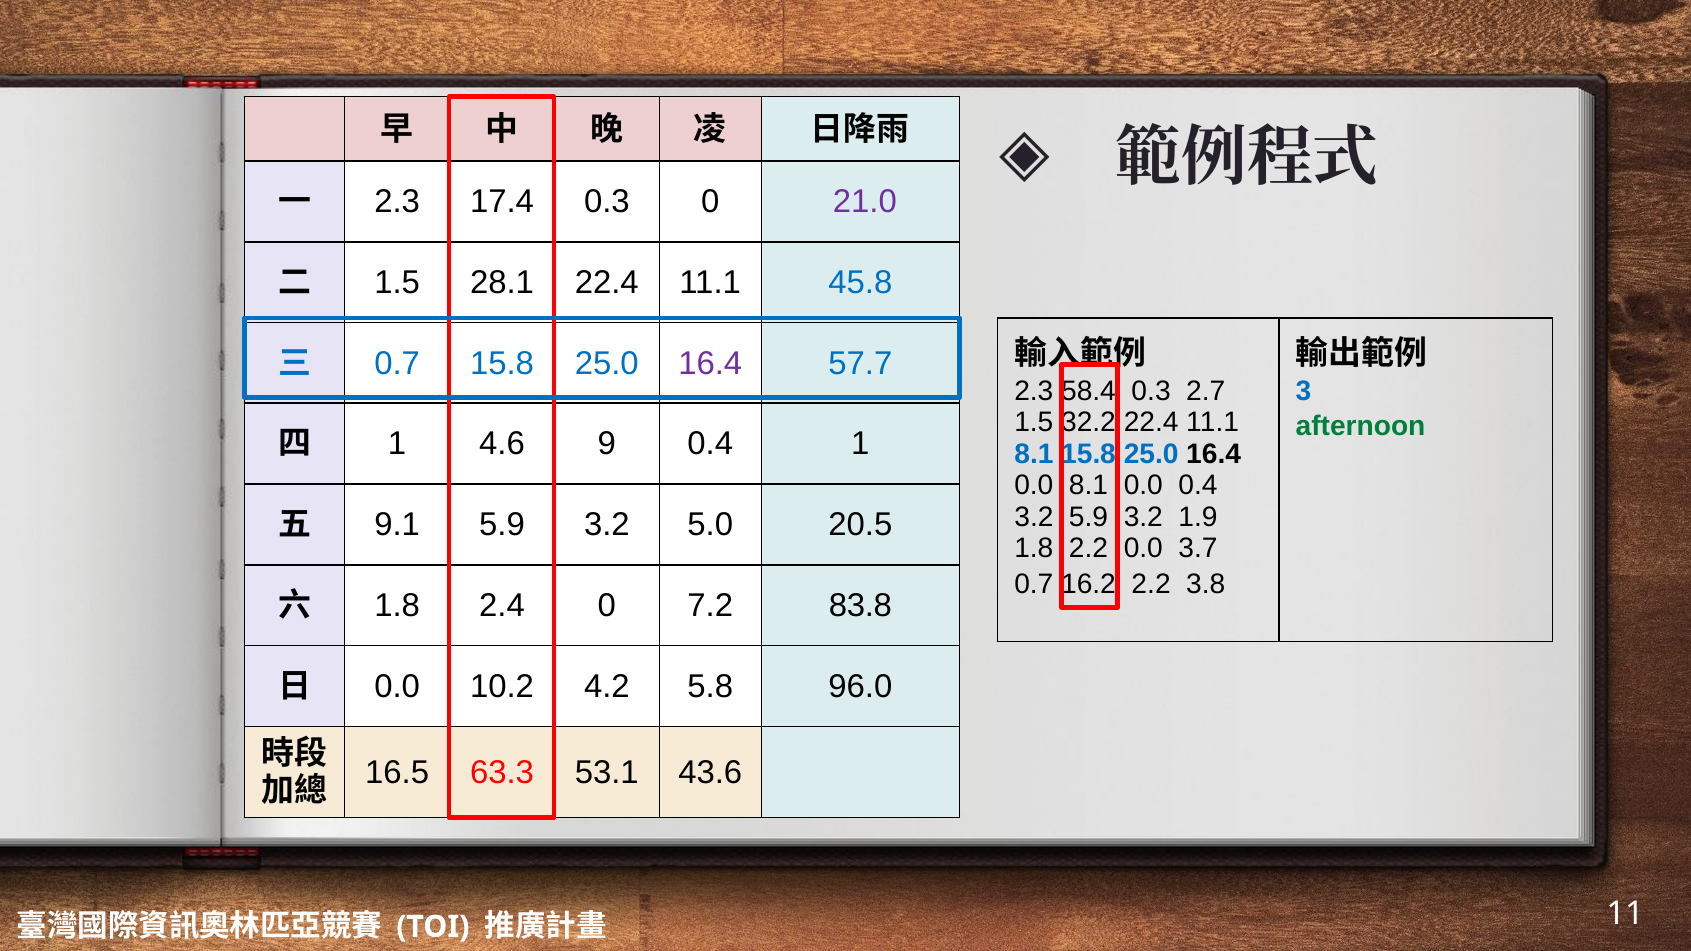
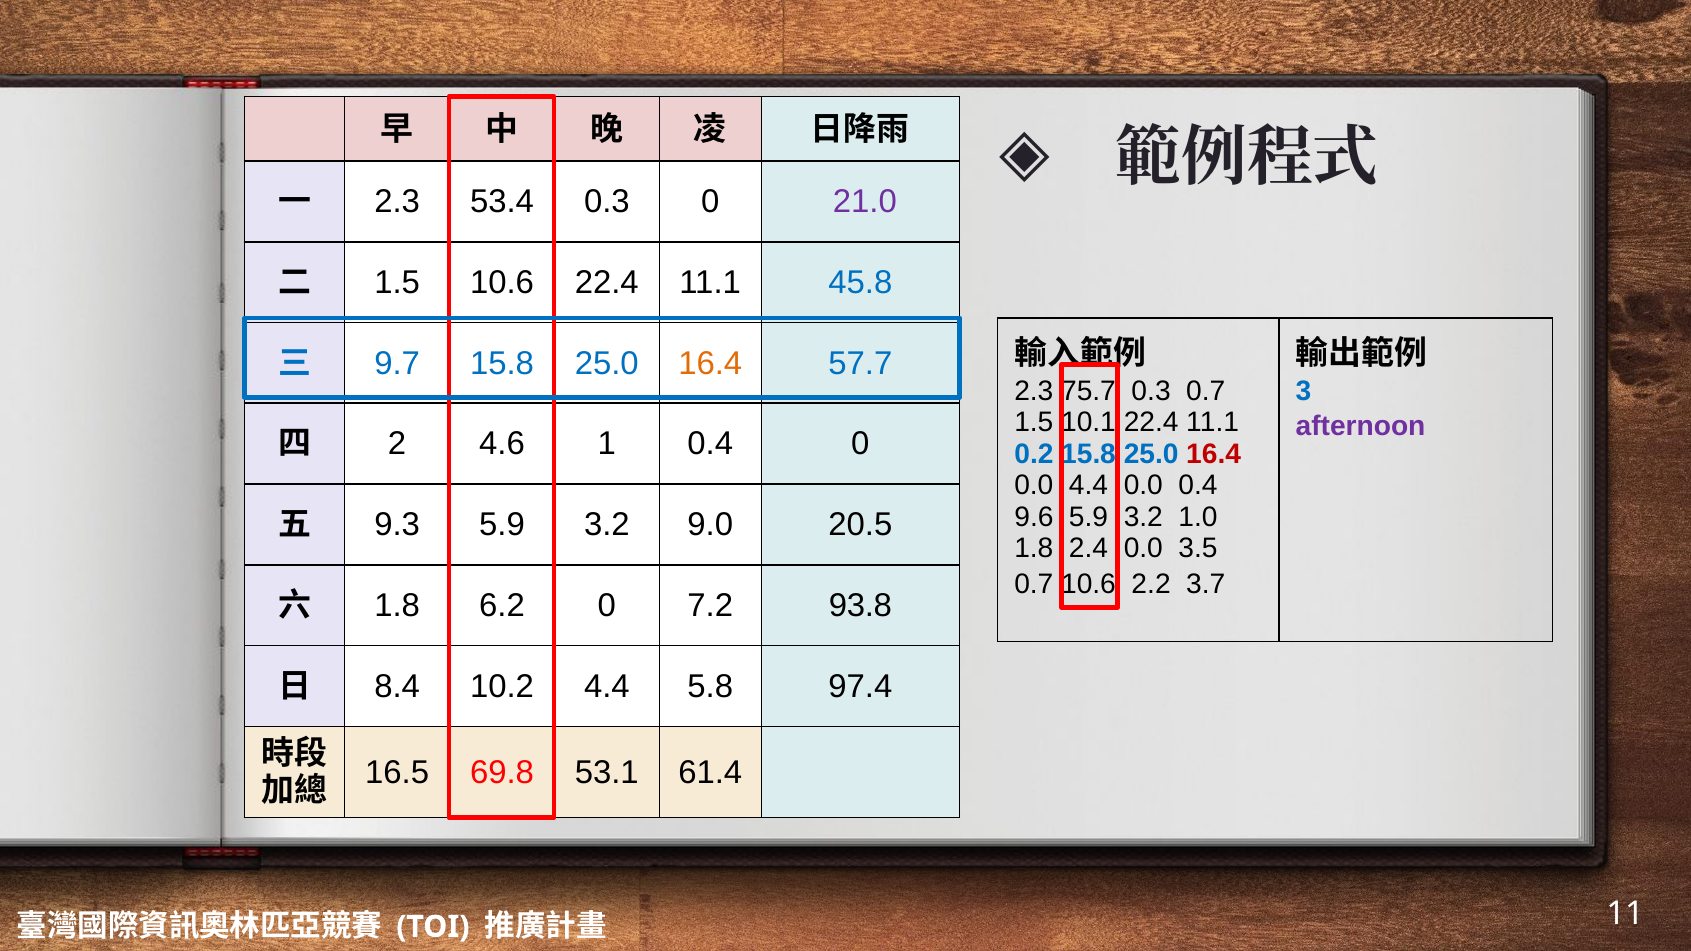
17.4: 17.4 -> 53.4
1.5 28.1: 28.1 -> 10.6
0.7 at (397, 363): 0.7 -> 9.7
16.4 at (710, 363) colour: purple -> orange
58.4: 58.4 -> 75.7
0.3 2.7: 2.7 -> 0.7
32.2: 32.2 -> 10.1
afternoon colour: green -> purple
1 at (397, 444): 1 -> 2
9: 9 -> 1
0.4 1: 1 -> 0
8.1 at (1034, 454): 8.1 -> 0.2
16.4 at (1214, 454) colour: black -> red
0.0 8.1: 8.1 -> 4.4
3.2 at (1034, 517): 3.2 -> 9.6
1.9: 1.9 -> 1.0
9.1: 9.1 -> 9.3
5.0: 5.0 -> 9.0
1.8 2.2: 2.2 -> 2.4
3.7: 3.7 -> 3.5
0.7 16.2: 16.2 -> 10.6
3.8: 3.8 -> 3.7
2.4: 2.4 -> 6.2
83.8: 83.8 -> 93.8
0.0 at (397, 687): 0.0 -> 8.4
10.2 4.2: 4.2 -> 4.4
96.0: 96.0 -> 97.4
63.3: 63.3 -> 69.8
43.6: 43.6 -> 61.4
